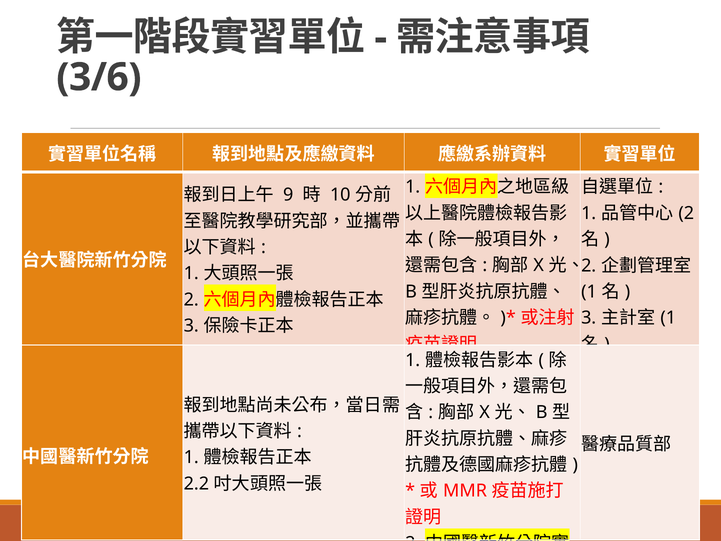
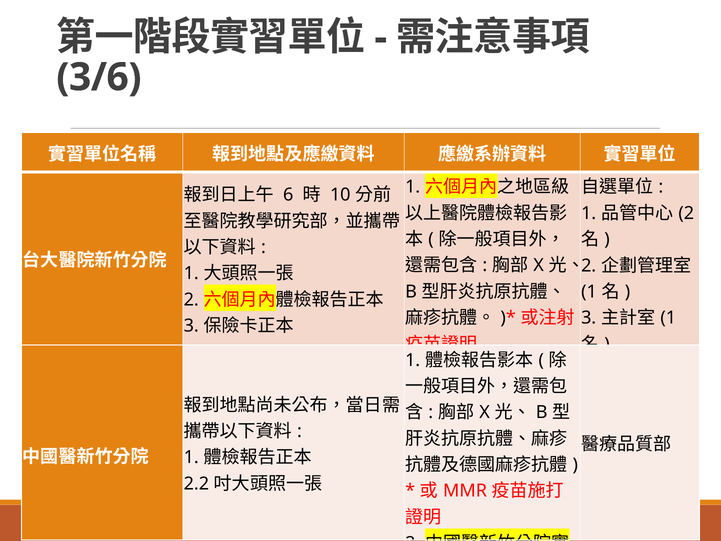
9: 9 -> 6
